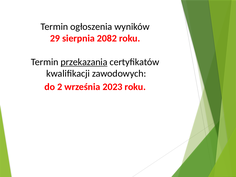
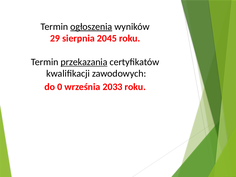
ogłoszenia underline: none -> present
2082: 2082 -> 2045
2: 2 -> 0
2023: 2023 -> 2033
